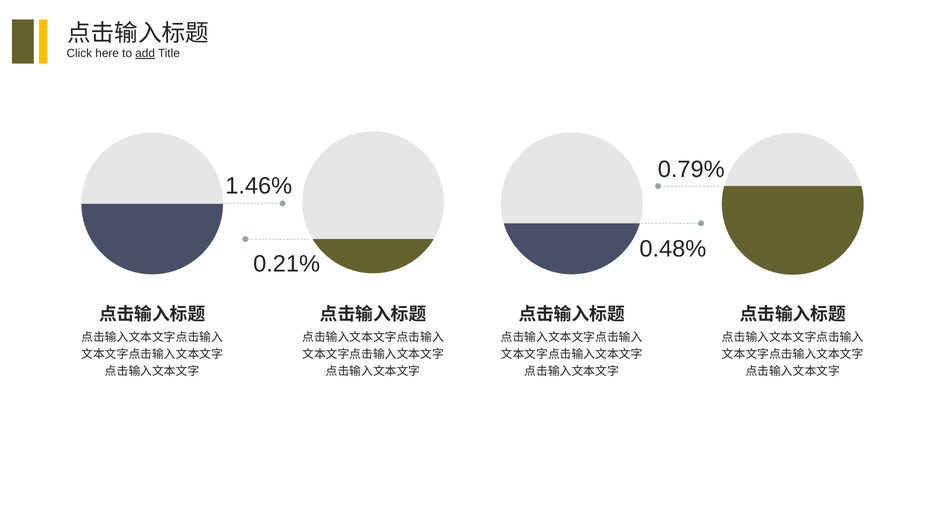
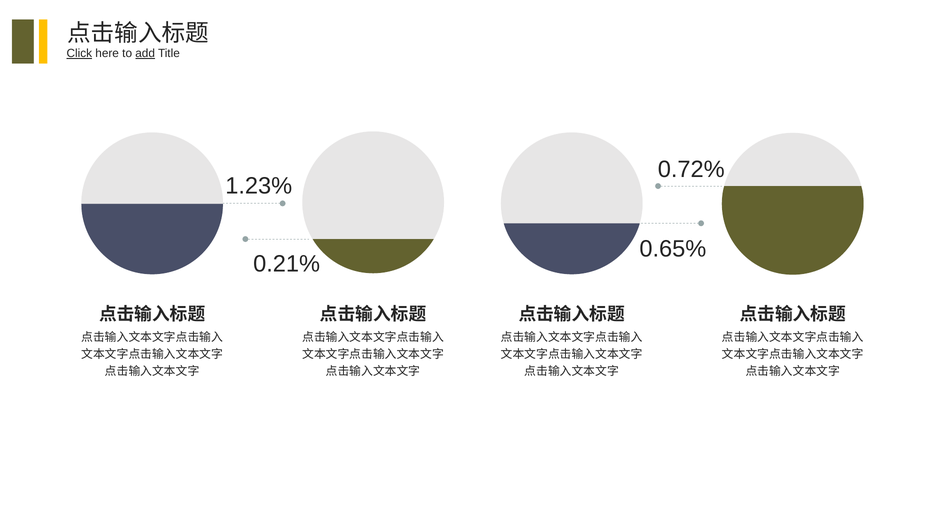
Click underline: none -> present
0.79%: 0.79% -> 0.72%
1.46%: 1.46% -> 1.23%
0.48%: 0.48% -> 0.65%
